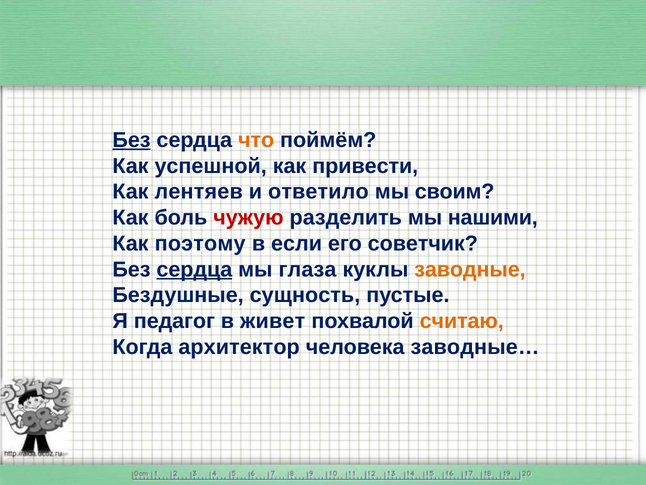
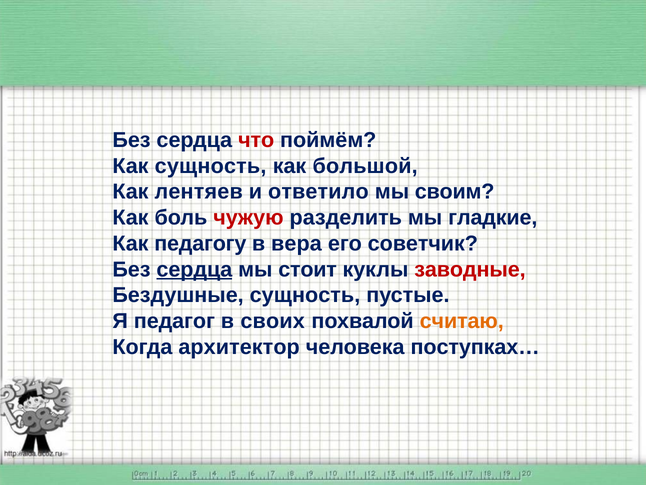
Без at (131, 140) underline: present -> none
что colour: orange -> red
Как успешной: успешной -> сущность
привести: привести -> большой
нашими: нашими -> гладкие
поэтому: поэтому -> педагогу
если: если -> вера
глаза: глаза -> стоит
заводные colour: orange -> red
живет: живет -> своих
заводные…: заводные… -> поступках…
